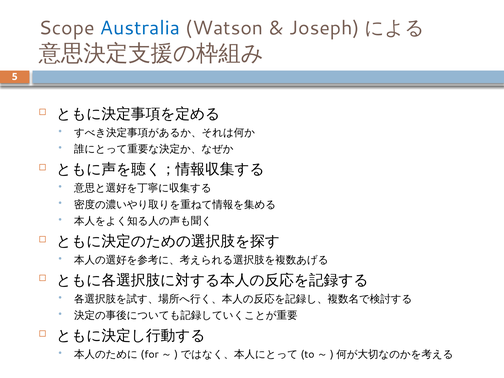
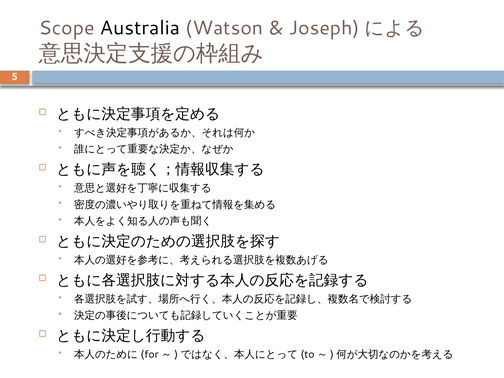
Australia colour: blue -> black
